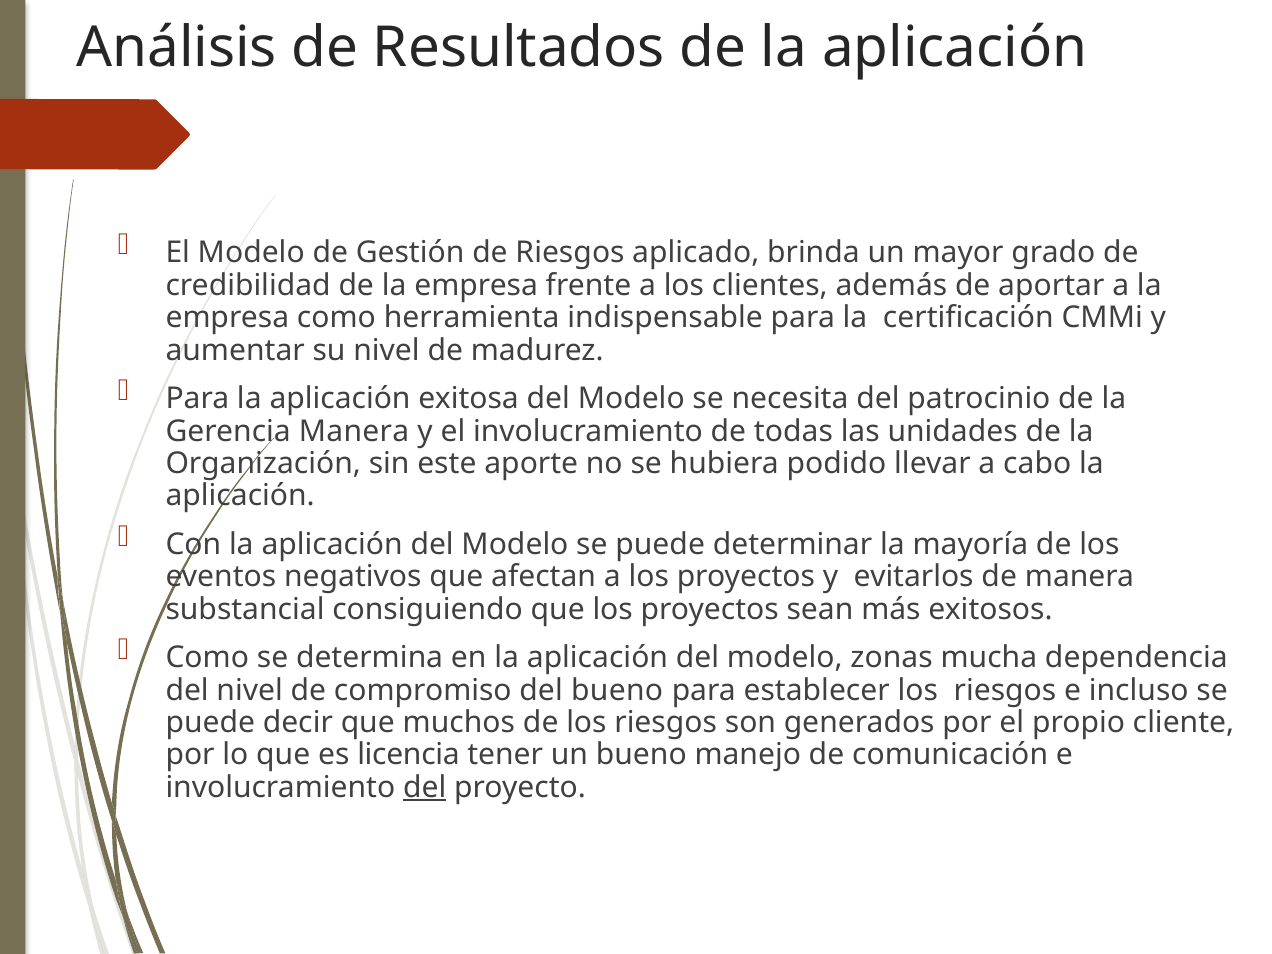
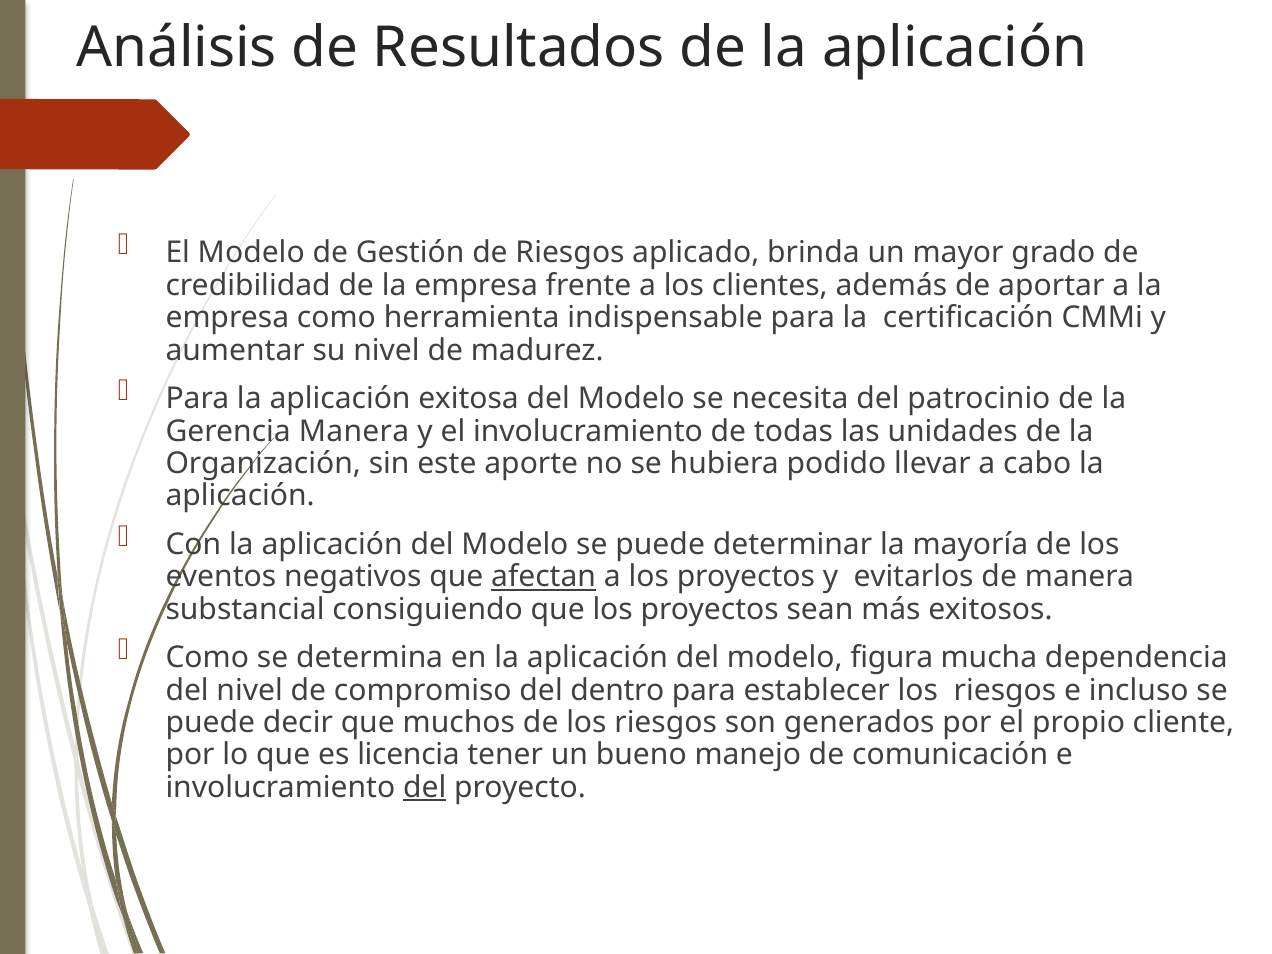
afectan underline: none -> present
zonas: zonas -> figura
del bueno: bueno -> dentro
